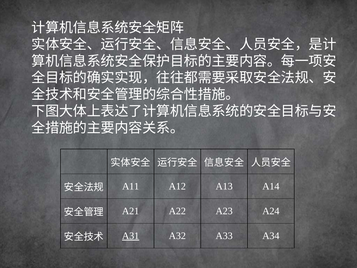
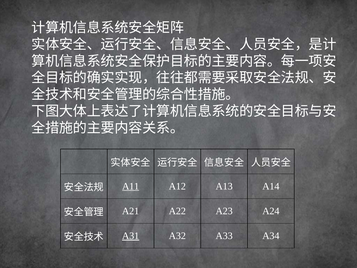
A11 underline: none -> present
